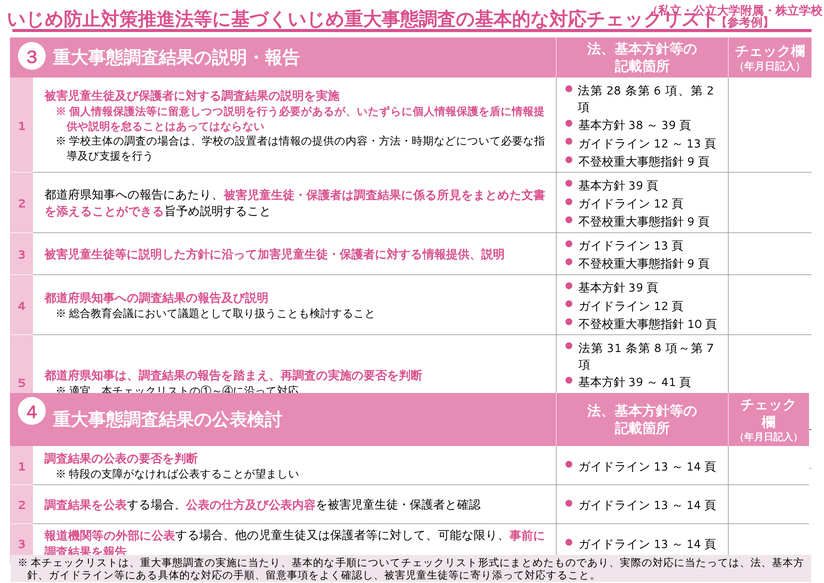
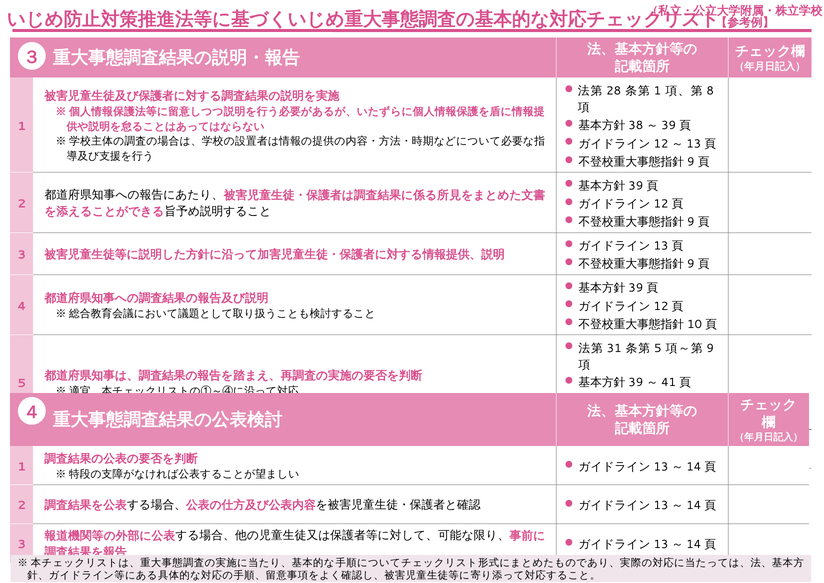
6 at (657, 91): 6 -> 1
2 at (710, 91): 2 -> 8
8 at (658, 348): 8 -> 5
7 at (710, 348): 7 -> 9
